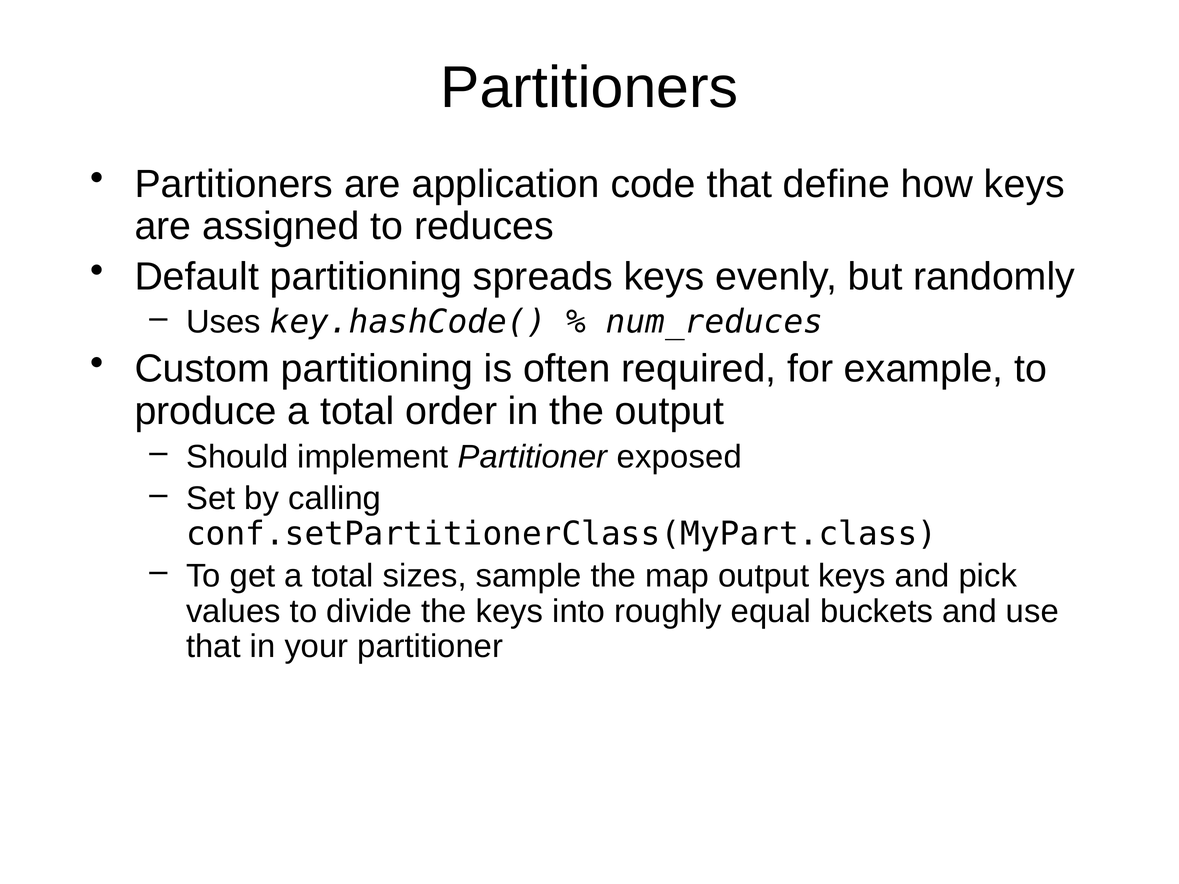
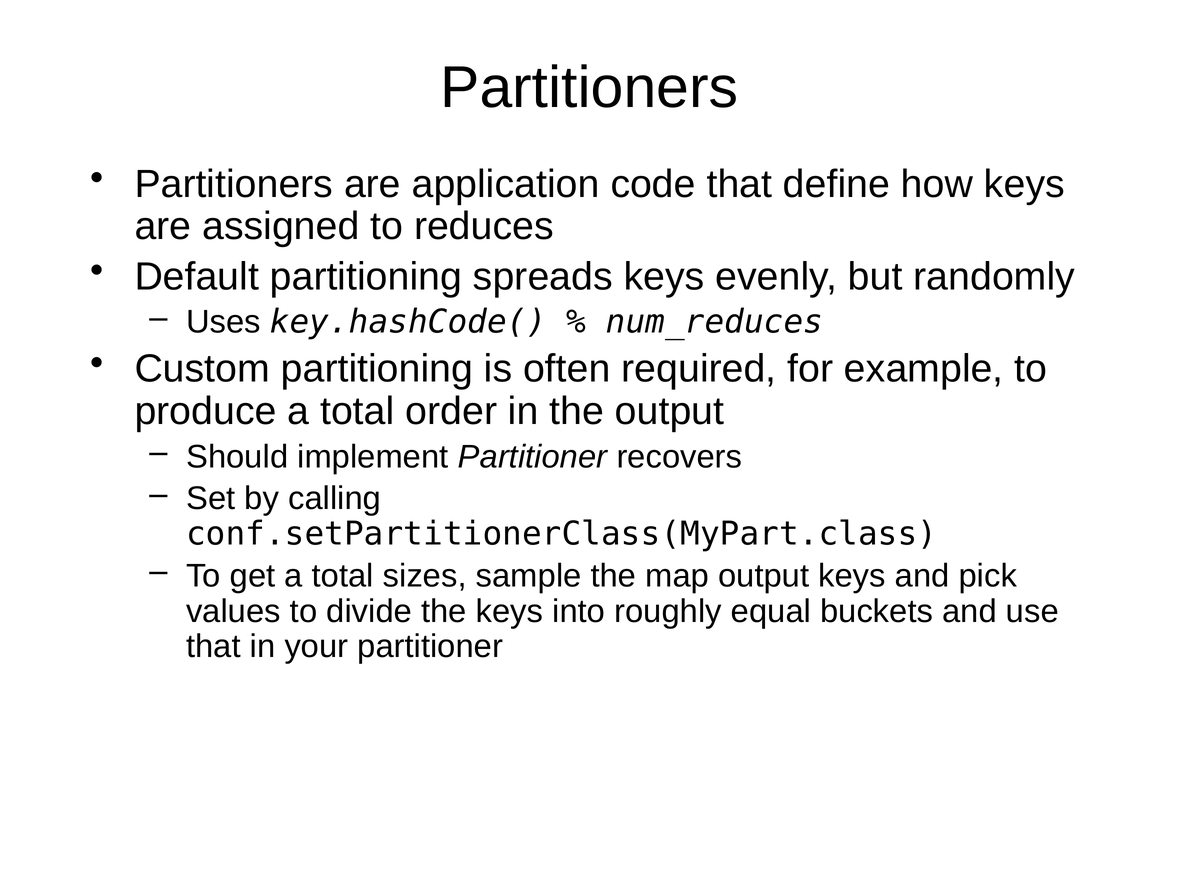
exposed: exposed -> recovers
